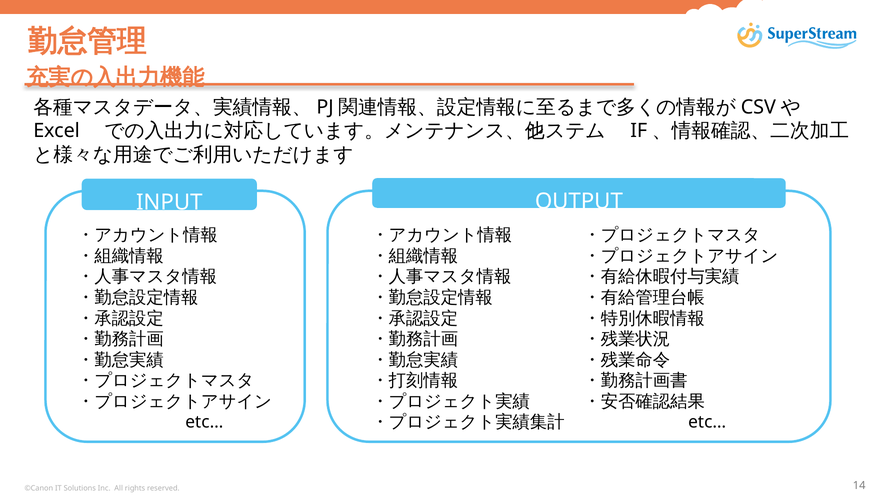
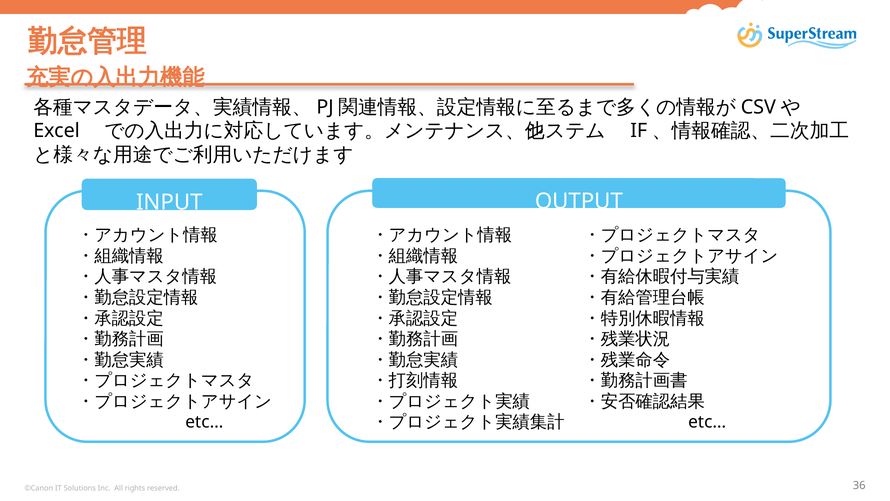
14: 14 -> 36
